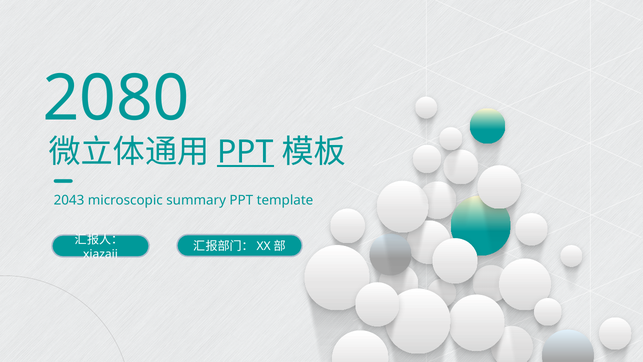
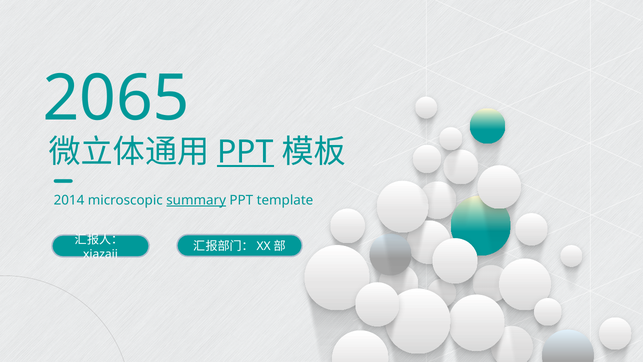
2080: 2080 -> 2065
2043: 2043 -> 2014
summary underline: none -> present
